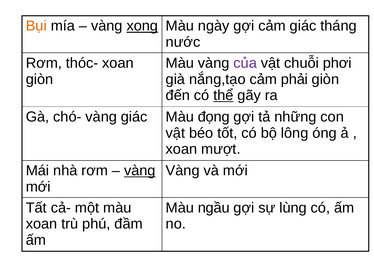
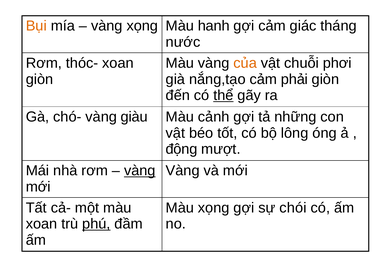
xọng at (142, 26) underline: present -> none
ngày: ngày -> hanh
của colour: purple -> orange
vàng giác: giác -> giàu
đọng: đọng -> cảnh
xoan at (181, 149): xoan -> động
Màu ngầu: ngầu -> xọng
lùng: lùng -> chói
phú underline: none -> present
